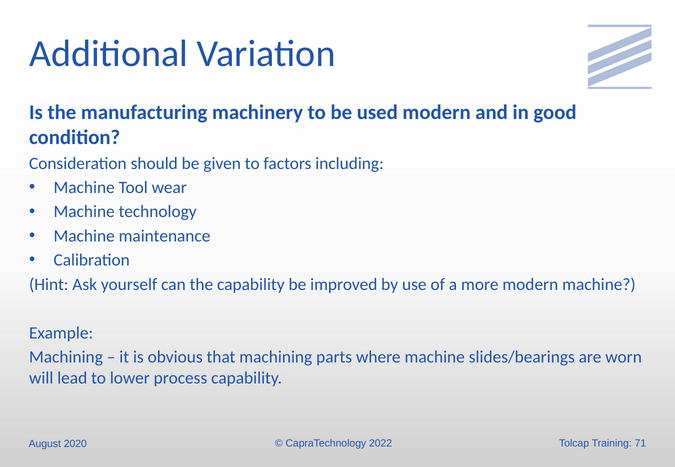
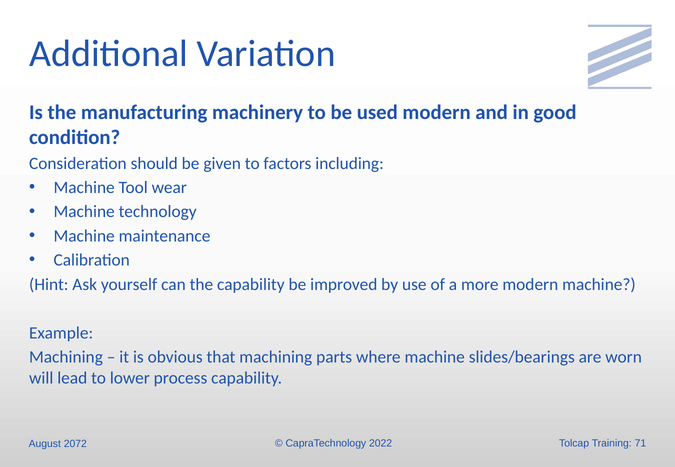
2020: 2020 -> 2072
